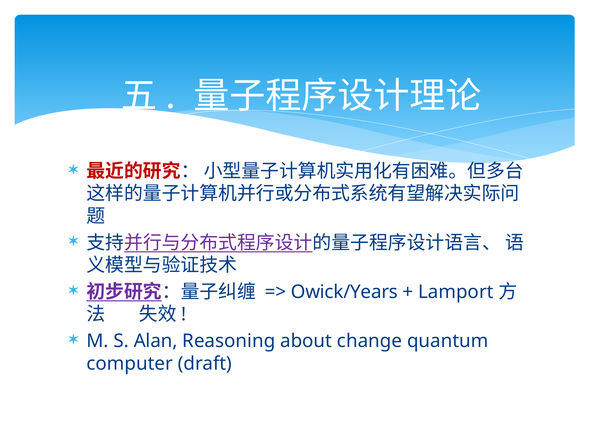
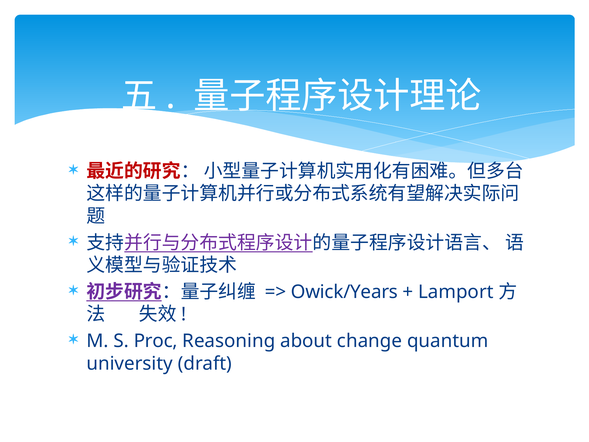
Alan: Alan -> Proc
computer: computer -> university
